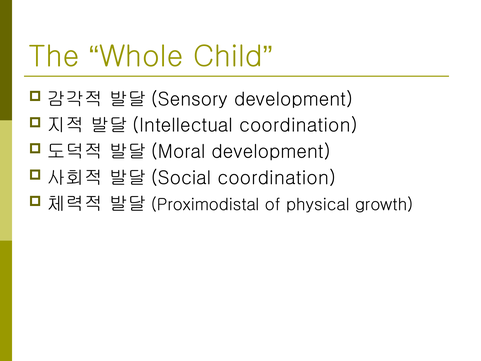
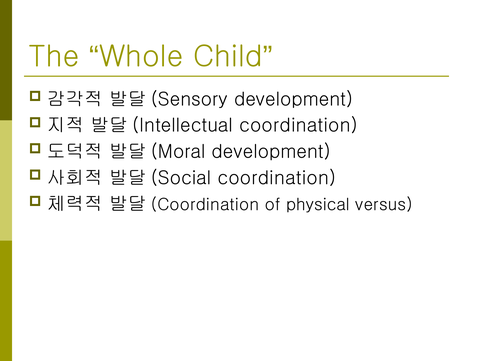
Proximodistal at (205, 205): Proximodistal -> Coordination
growth: growth -> versus
